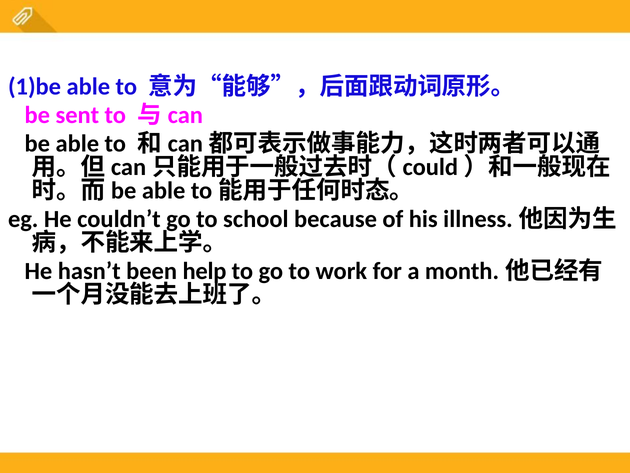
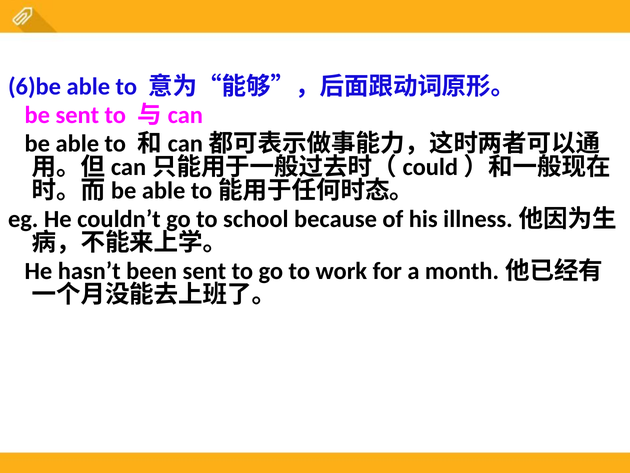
1)be: 1)be -> 6)be
been help: help -> sent
